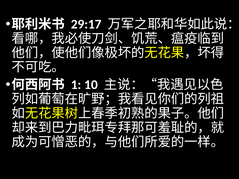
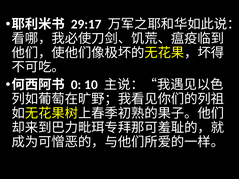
1: 1 -> 0
